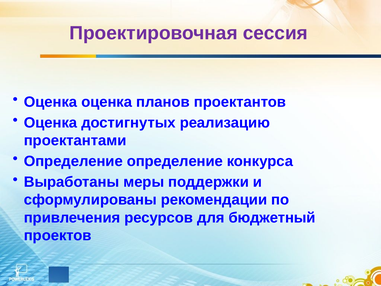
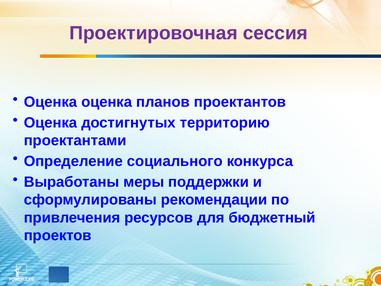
реализацию: реализацию -> территорию
Определение определение: определение -> социального
